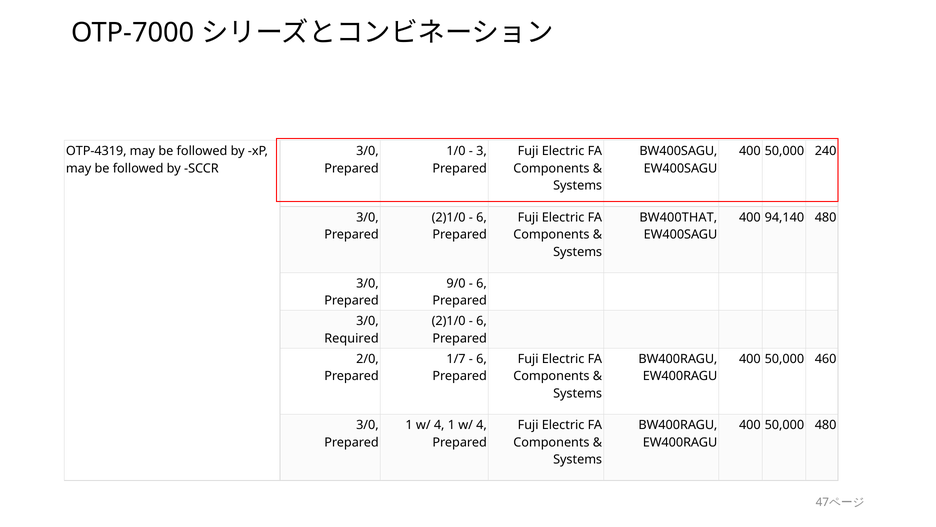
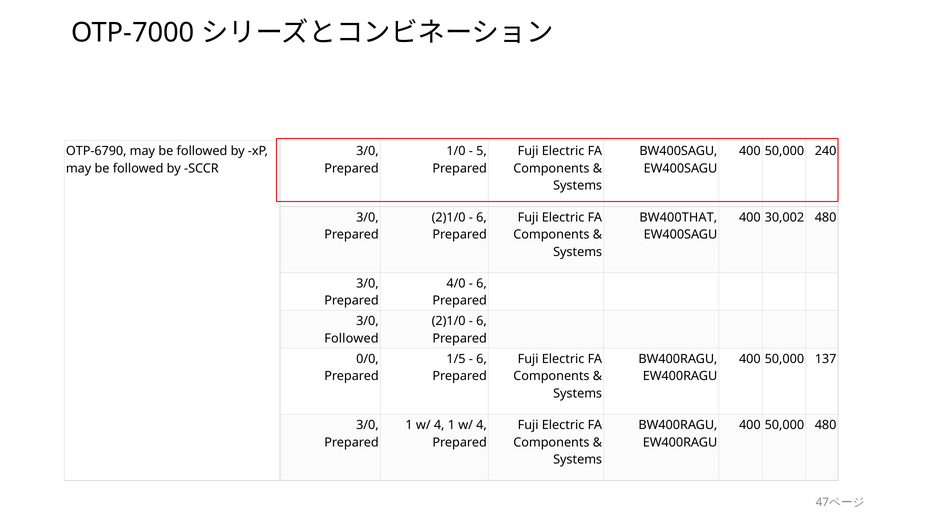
OTP-4319: OTP-4319 -> OTP-6790
3: 3 -> 5
94,140: 94,140 -> 30,002
9/0: 9/0 -> 4/0
Required at (352, 338): Required -> Followed
2/0: 2/0 -> 0/0
1/7: 1/7 -> 1/5
460: 460 -> 137
